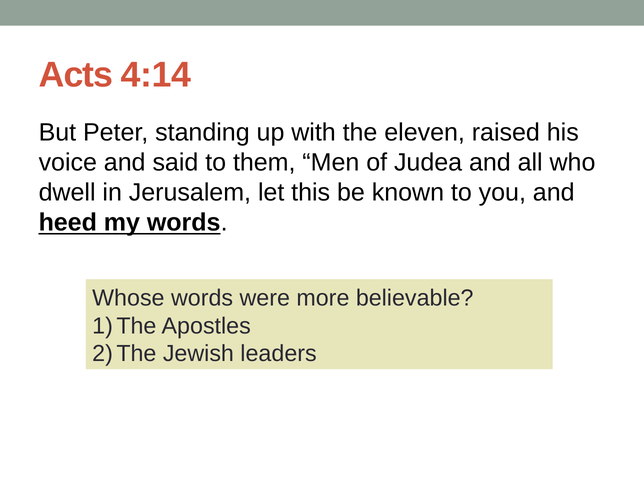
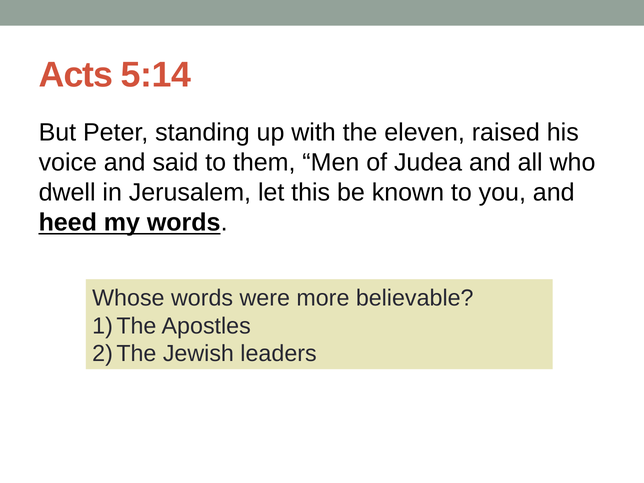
4:14: 4:14 -> 5:14
